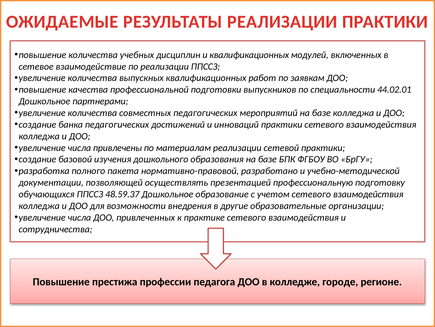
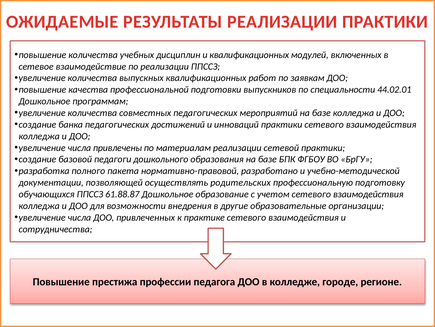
партнерами: партнерами -> программам
изучения: изучения -> педагоги
презентацией: презентацией -> родительских
48.59.37: 48.59.37 -> 61.88.87
